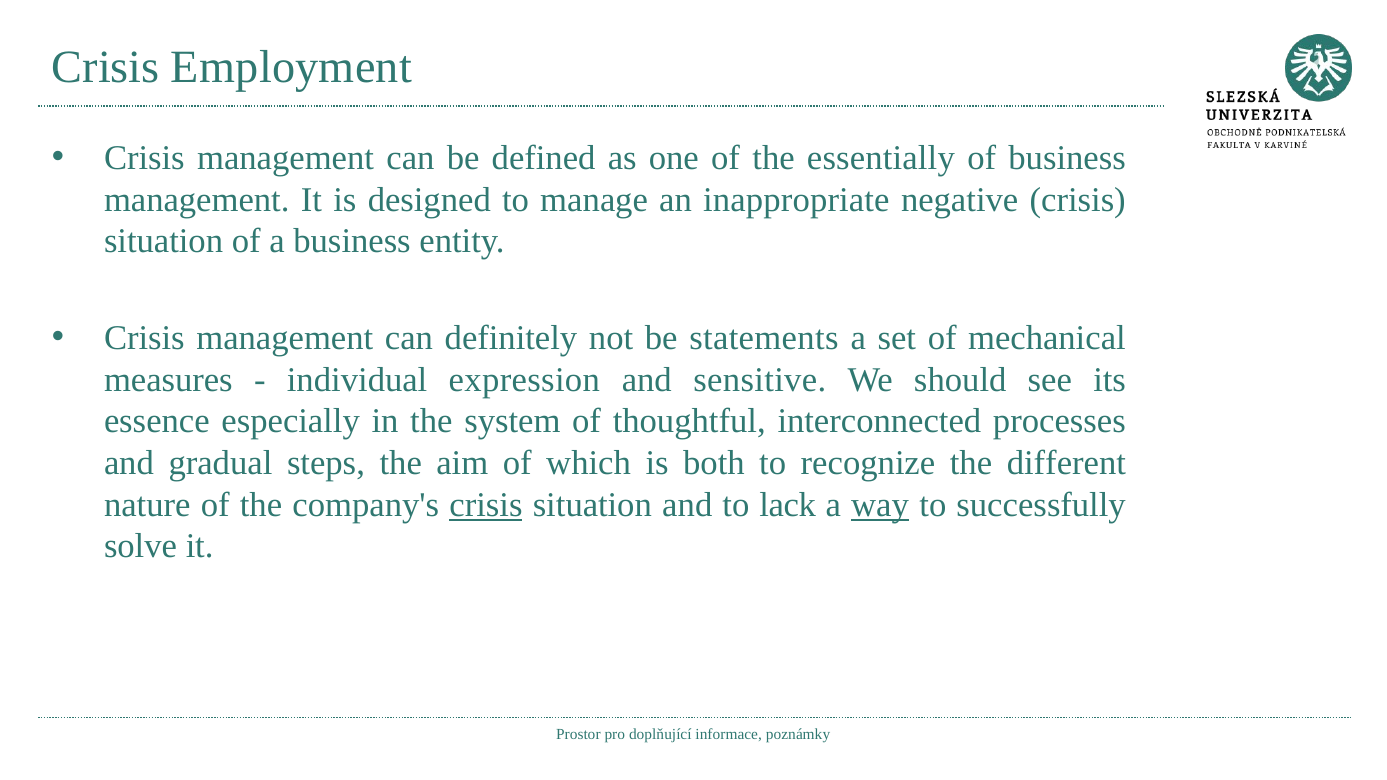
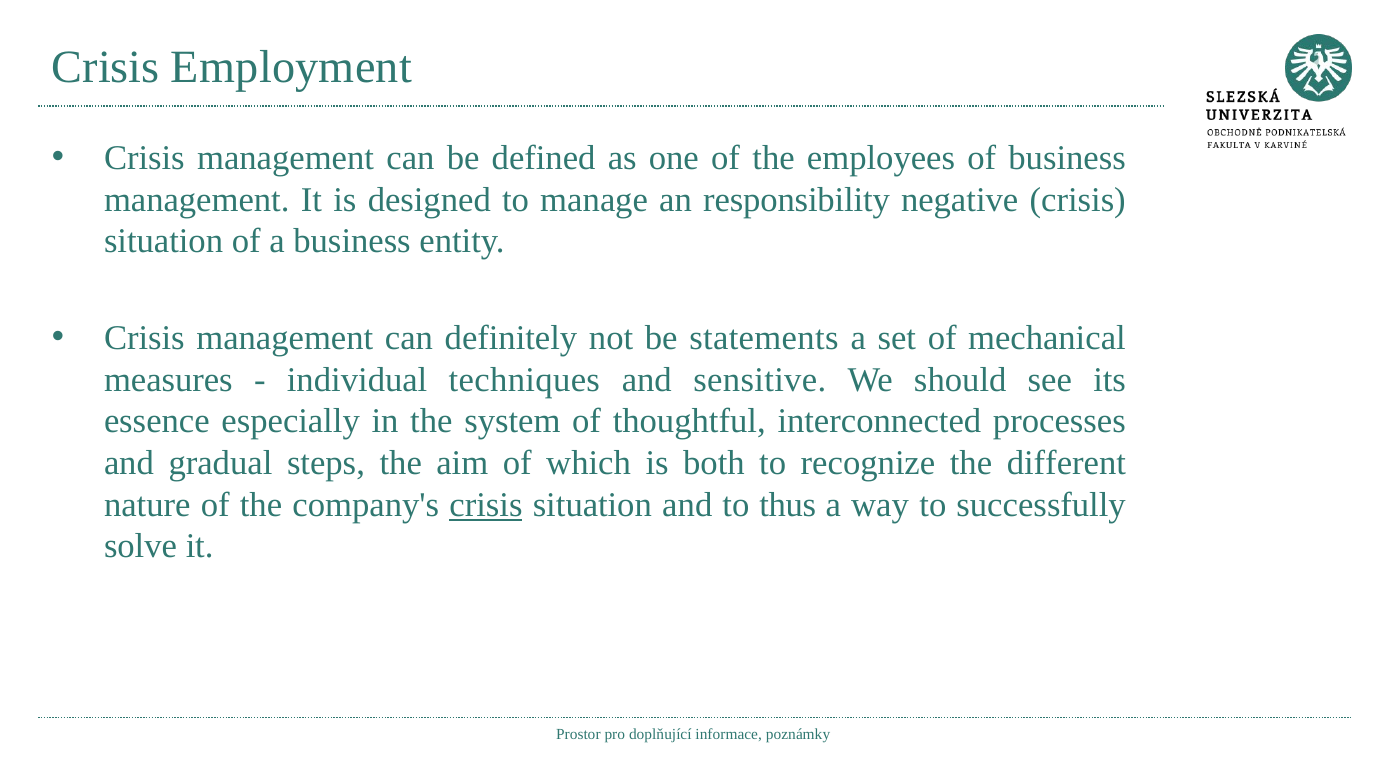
essentially: essentially -> employees
inappropriate: inappropriate -> responsibility
expression: expression -> techniques
lack: lack -> thus
way underline: present -> none
